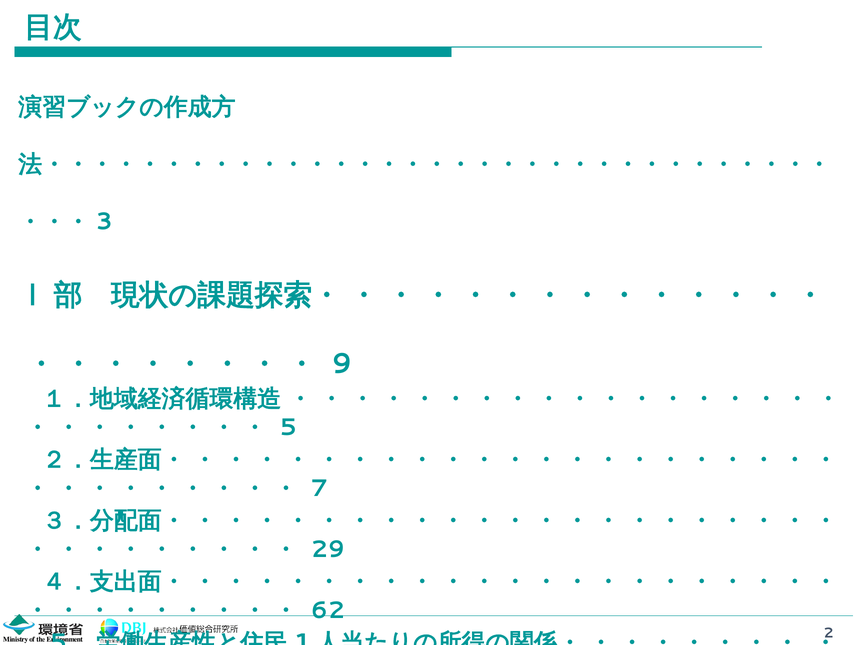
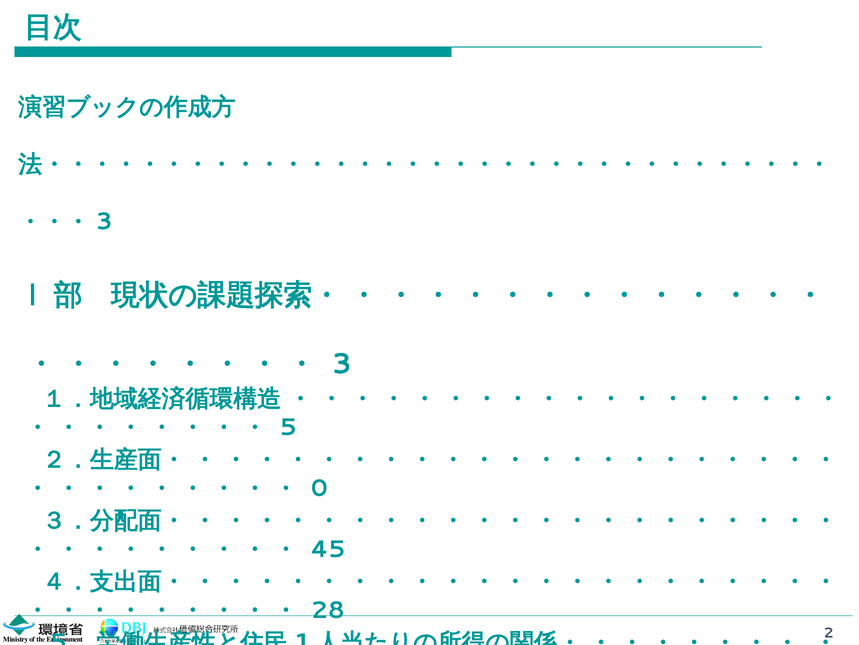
9: 9 -> 3
7: 7 -> 0
29 at (328, 549): 29 -> 45
62: 62 -> 28
